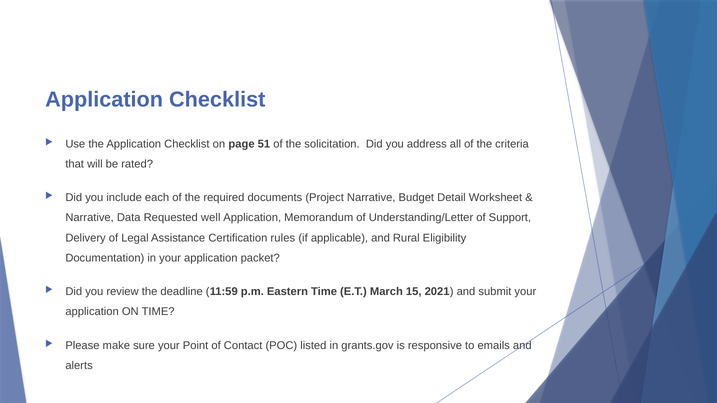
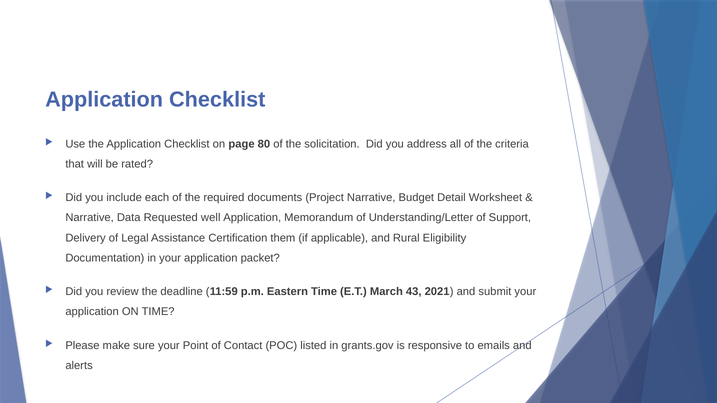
51: 51 -> 80
rules: rules -> them
15: 15 -> 43
